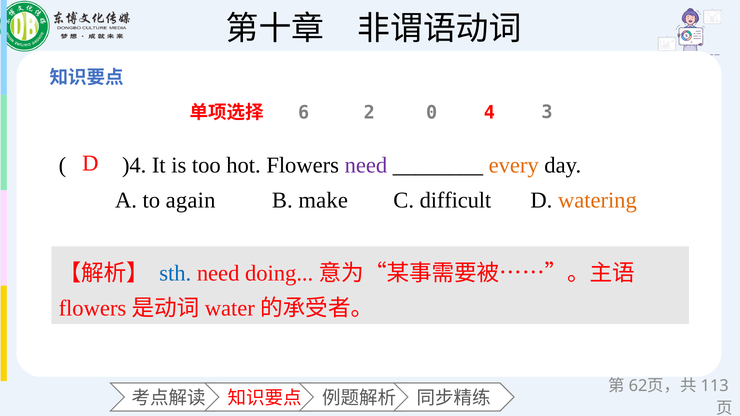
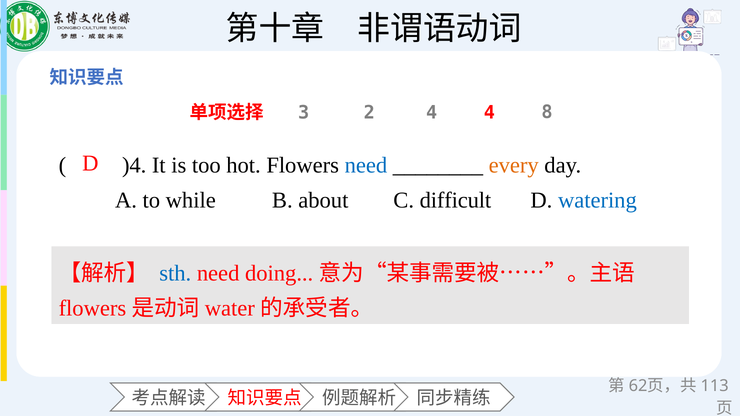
6: 6 -> 3
2 0: 0 -> 4
3: 3 -> 8
need at (366, 165) colour: purple -> blue
again: again -> while
make: make -> about
watering colour: orange -> blue
